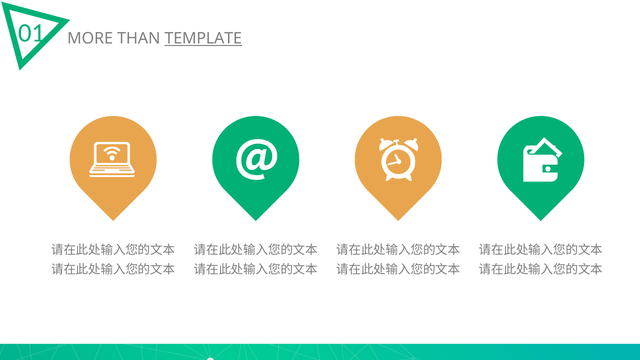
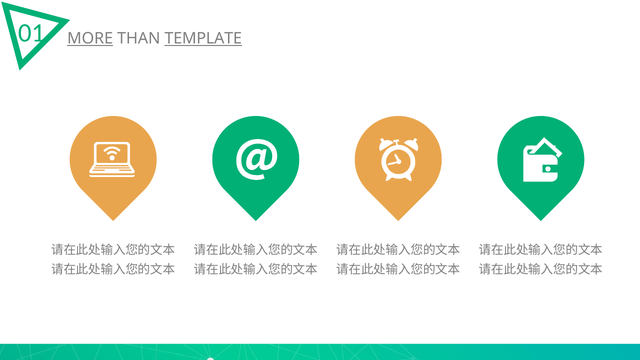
MORE underline: none -> present
